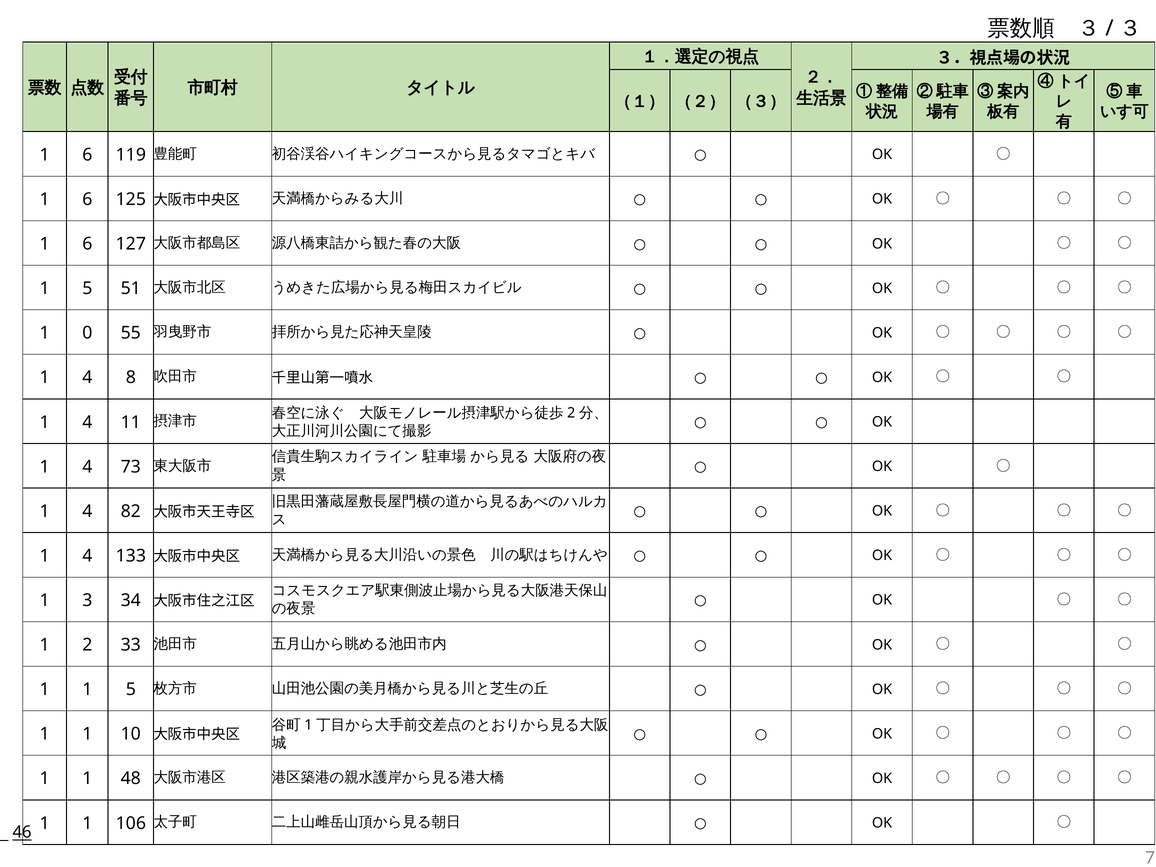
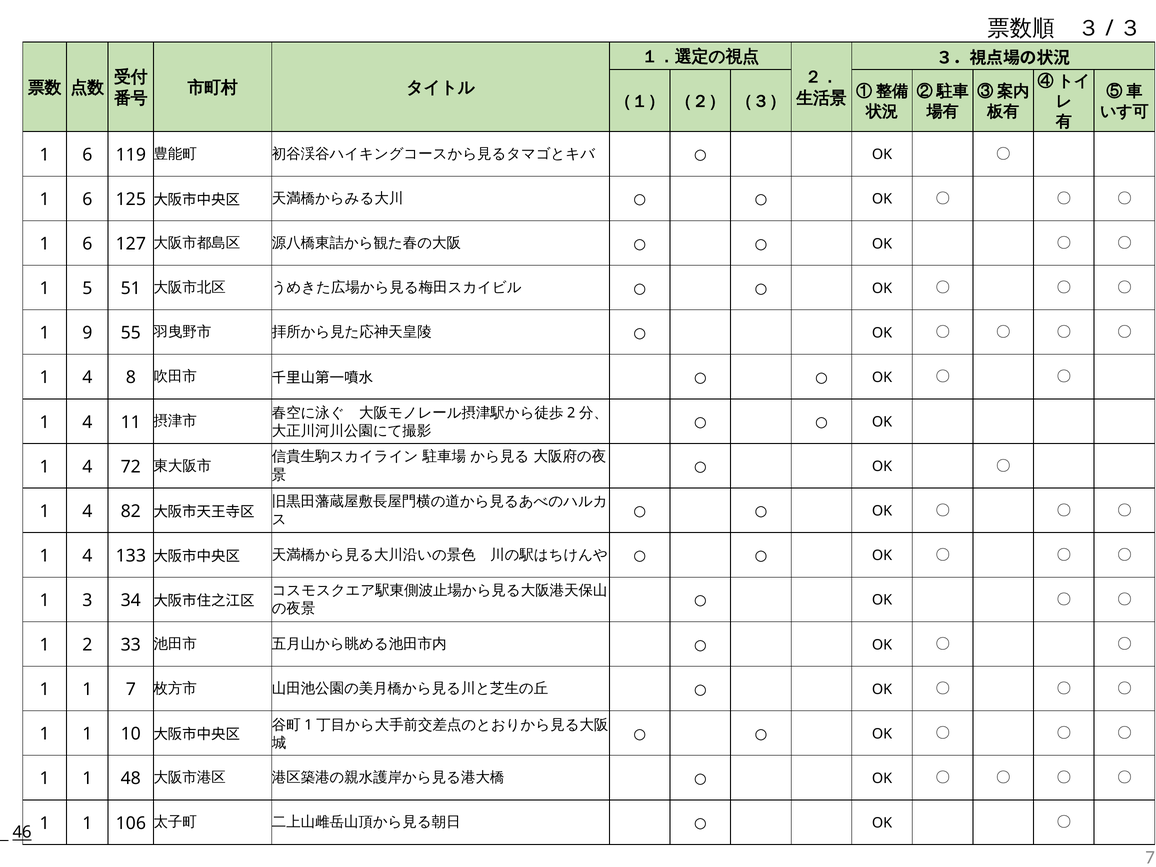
0: 0 -> 9
73: 73 -> 72
1 1 5: 5 -> 7
